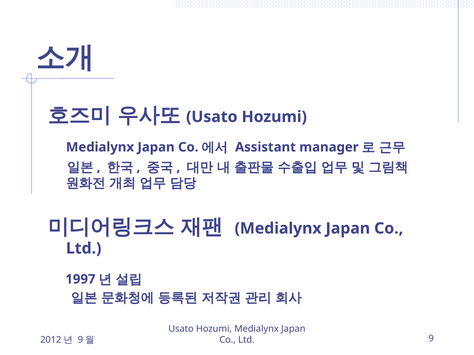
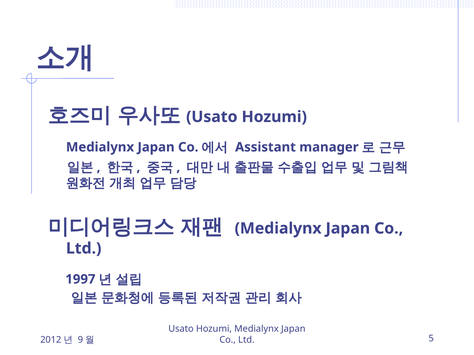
9: 9 -> 5
